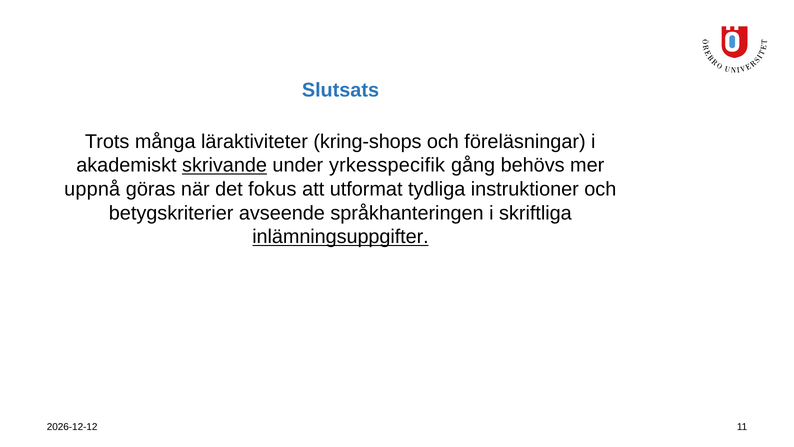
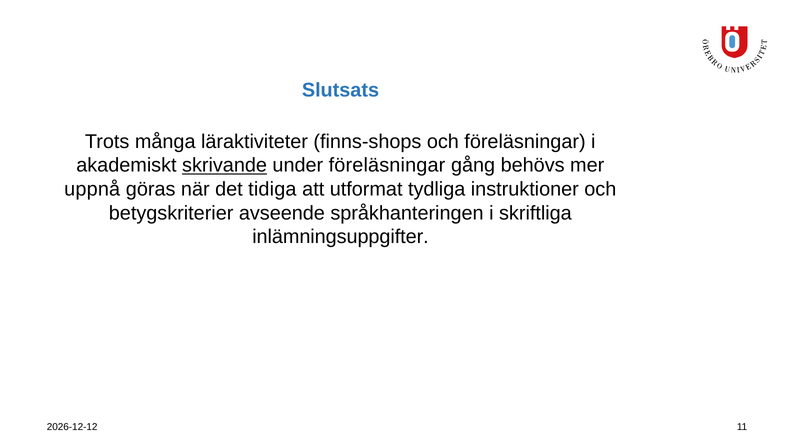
kring-shops: kring-shops -> finns-shops
under yrkesspecifik: yrkesspecifik -> föreläsningar
fokus: fokus -> tidiga
inlämningsuppgifter underline: present -> none
